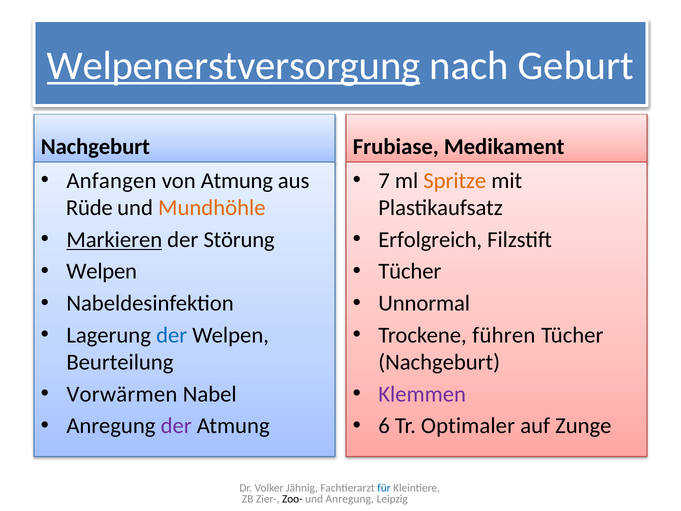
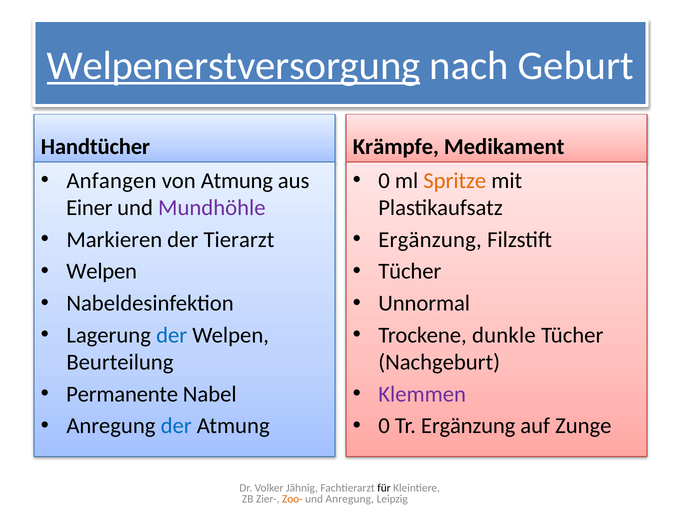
Nachgeburt at (95, 147): Nachgeburt -> Handtücher
Frubiase: Frubiase -> Krämpfe
7 at (384, 181): 7 -> 0
Rüde: Rüde -> Einer
Mundhöhle colour: orange -> purple
Markieren underline: present -> none
Störung: Störung -> Tierarzt
Erfolgreich at (430, 240): Erfolgreich -> Ergänzung
führen: führen -> dunkle
Vorwärmen: Vorwärmen -> Permanente
der at (176, 426) colour: purple -> blue
6 at (384, 426): 6 -> 0
Tr Optimaler: Optimaler -> Ergänzung
für colour: blue -> black
Zoo- colour: black -> orange
